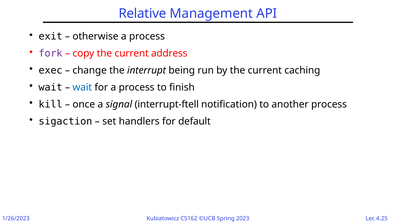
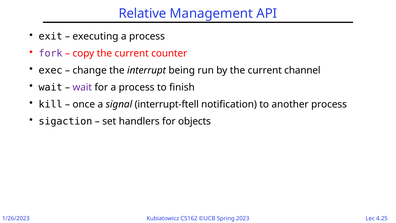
otherwise: otherwise -> executing
address: address -> counter
caching: caching -> channel
wait at (82, 87) colour: blue -> purple
default: default -> objects
